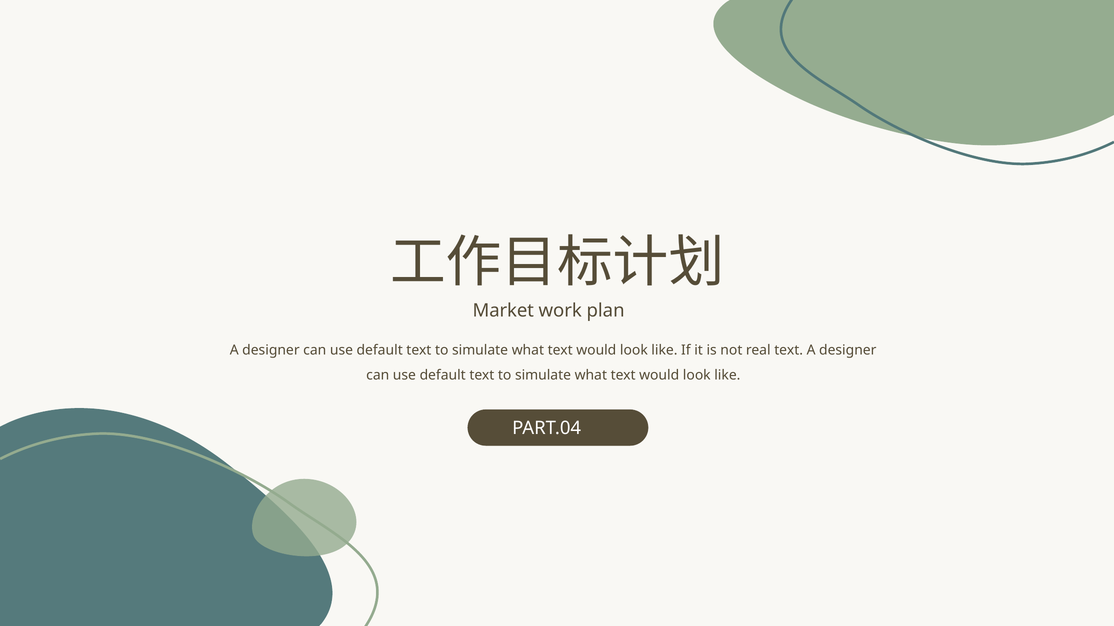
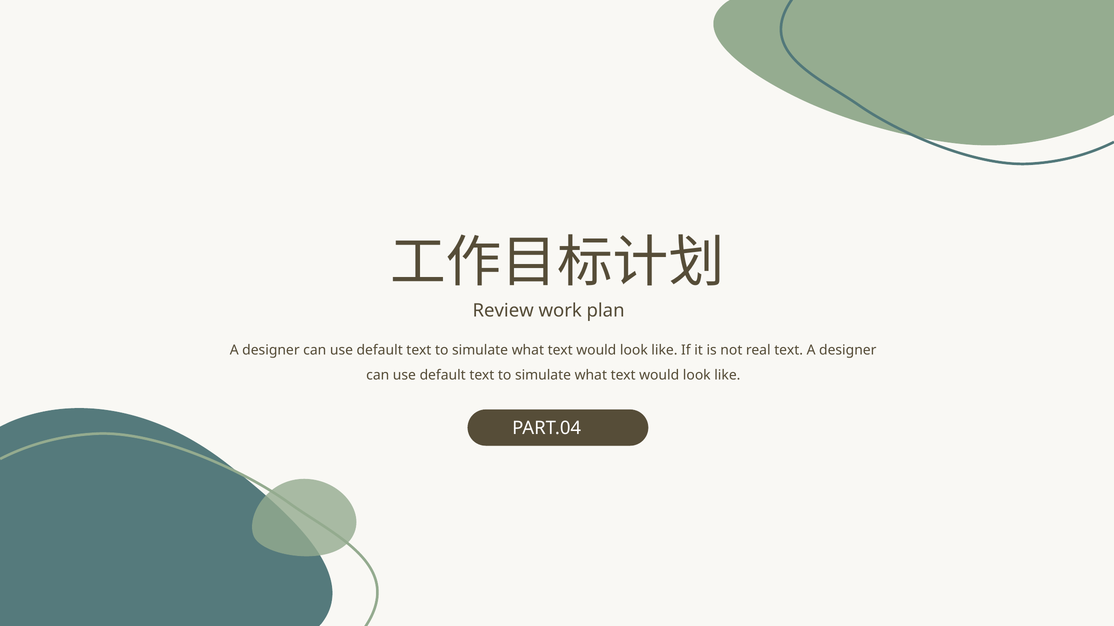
Market: Market -> Review
